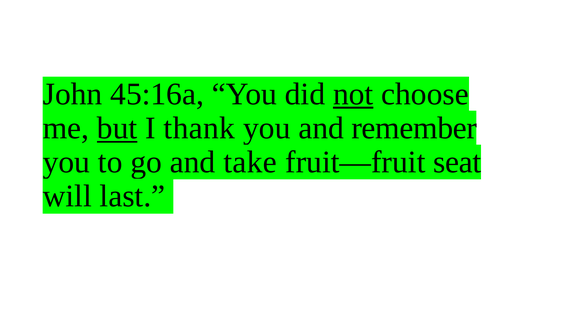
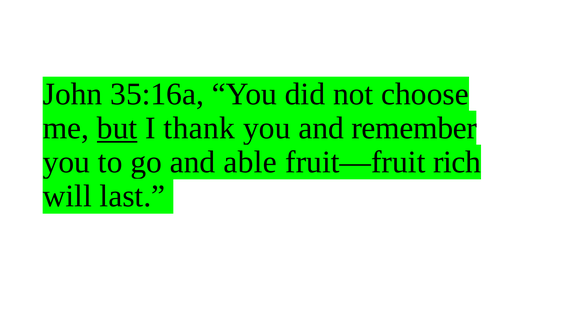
45:16a: 45:16a -> 35:16a
not underline: present -> none
take: take -> able
seat: seat -> rich
